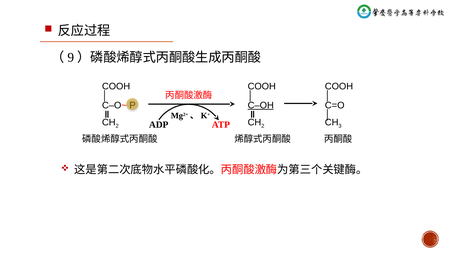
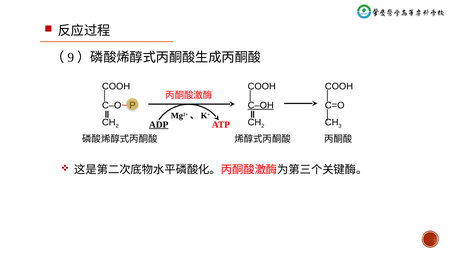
ADP underline: none -> present
